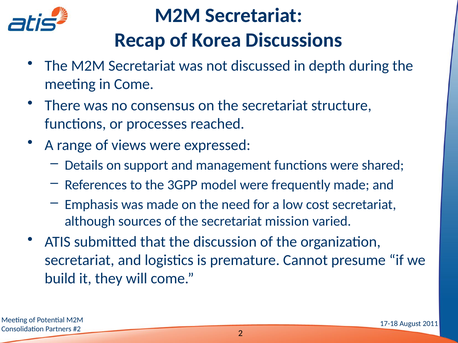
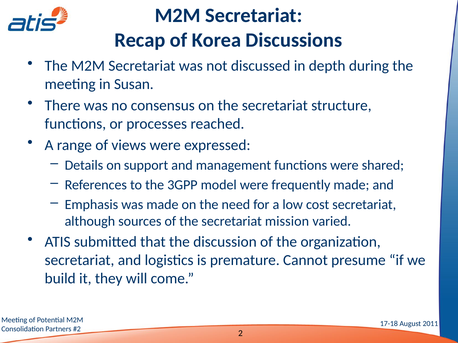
in Come: Come -> Susan
